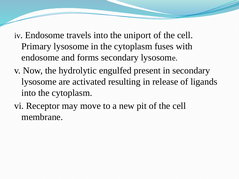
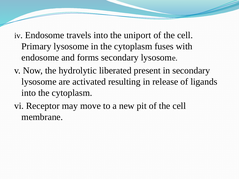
engulfed: engulfed -> liberated
